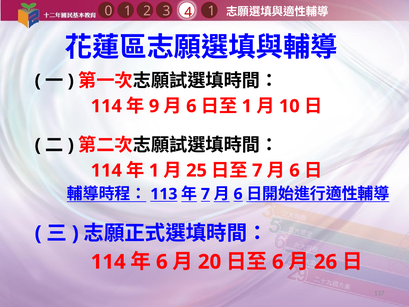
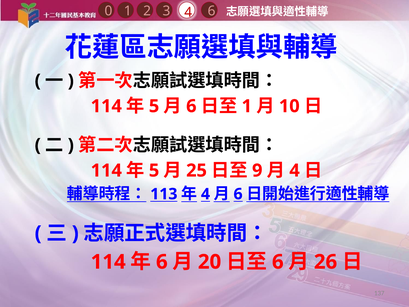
3 1: 1 -> 6
9 at (154, 106): 9 -> 5
1 at (154, 170): 1 -> 5
7 at (257, 170): 7 -> 9
6 at (295, 170): 6 -> 4
7 at (205, 194): 7 -> 4
